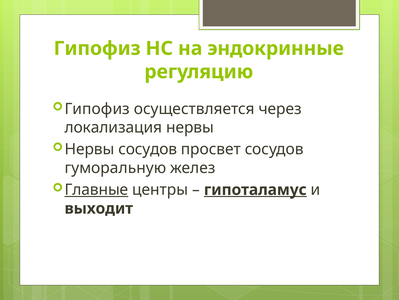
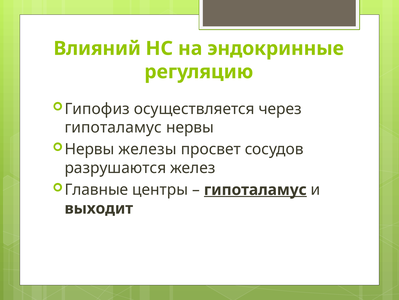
Гипофиз at (97, 48): Гипофиз -> Влияний
локализация at (113, 127): локализация -> гипоталамус
Нервы сосудов: сосудов -> железы
гуморальную: гуморальную -> разрушаются
Главные underline: present -> none
